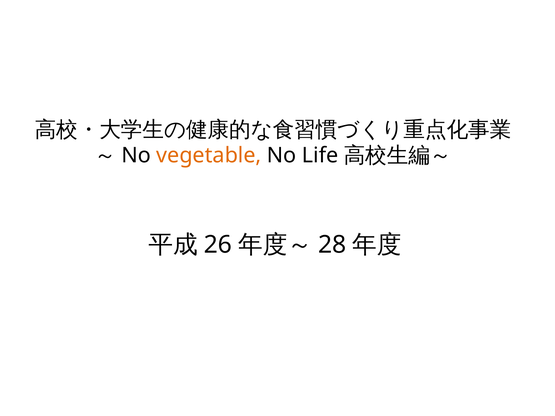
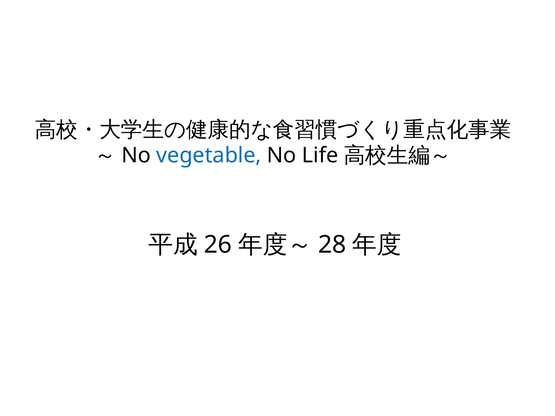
vegetable colour: orange -> blue
